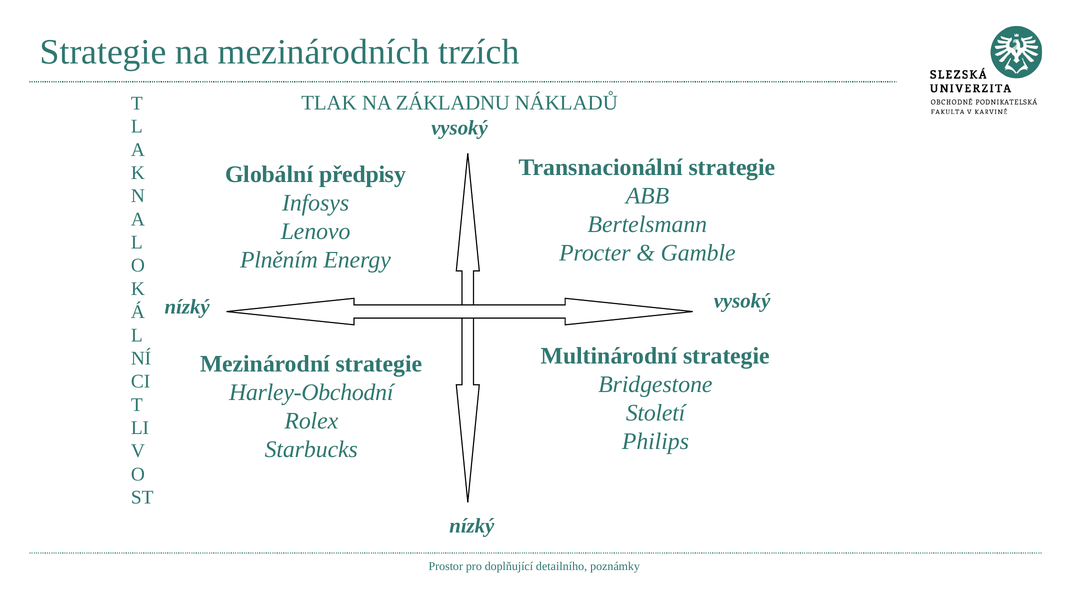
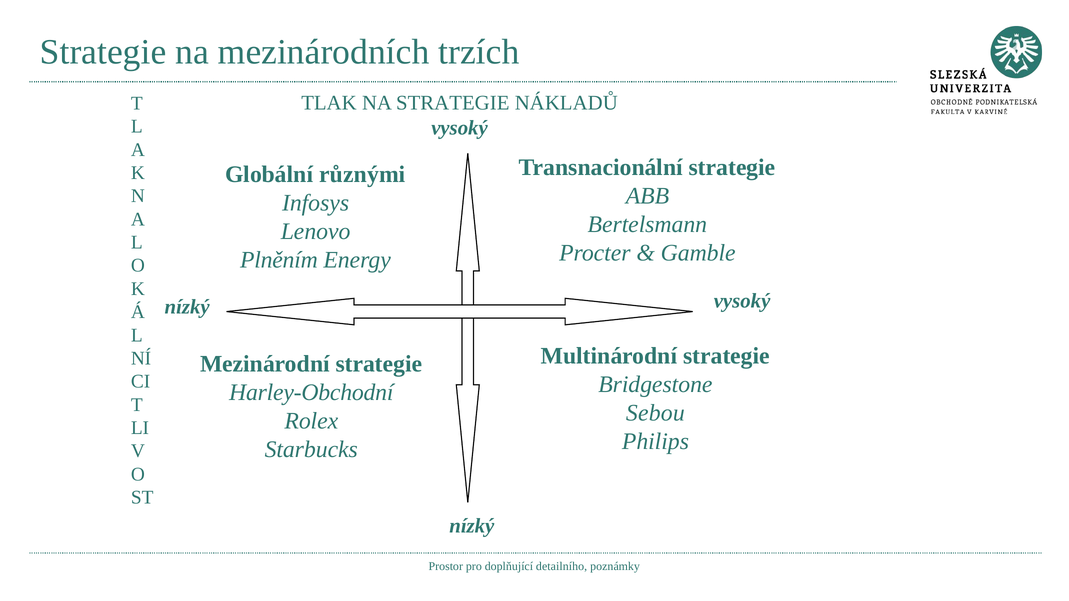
NA ZÁKLADNU: ZÁKLADNU -> STRATEGIE
předpisy: předpisy -> různými
Století: Století -> Sebou
